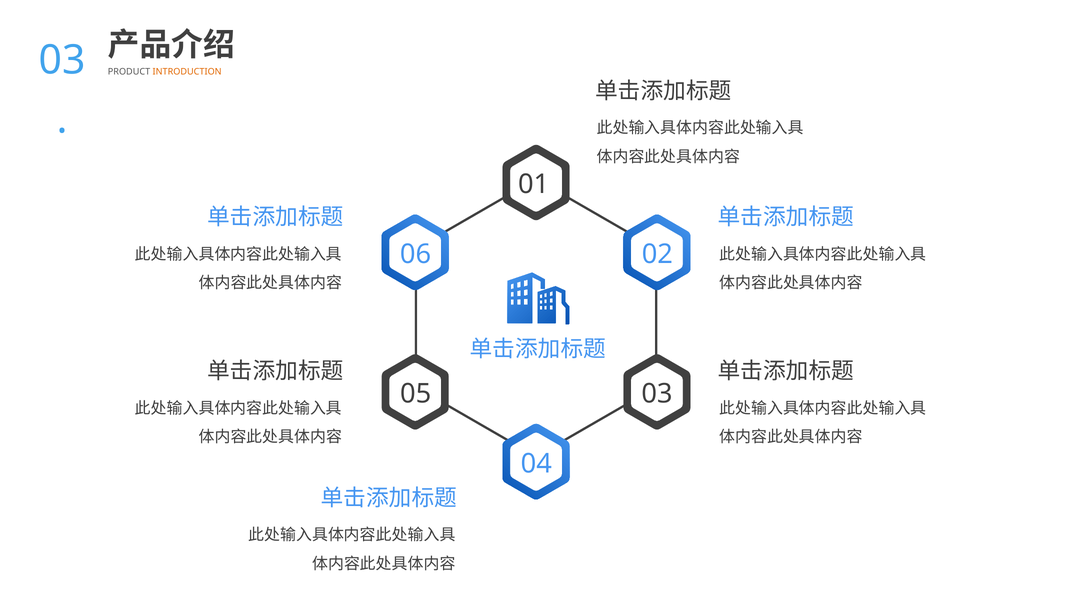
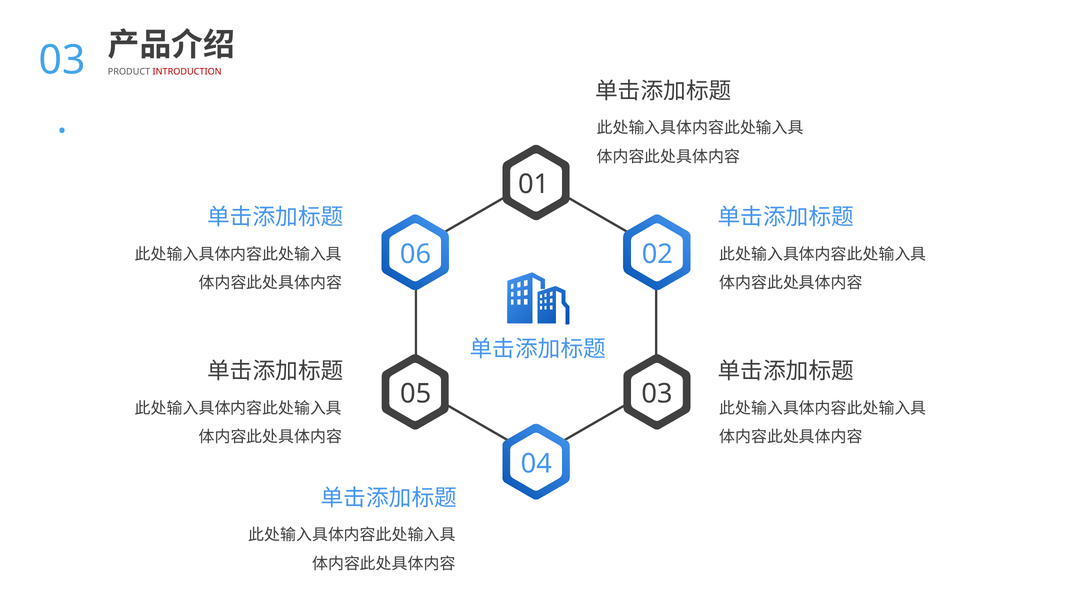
INTRODUCTION colour: orange -> red
